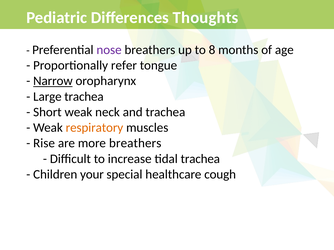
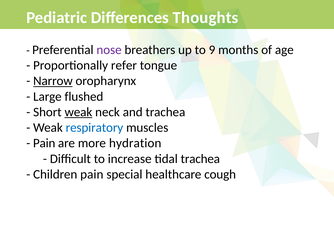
8: 8 -> 9
Large trachea: trachea -> flushed
weak at (78, 112) underline: none -> present
respiratory colour: orange -> blue
Rise at (44, 144): Rise -> Pain
more breathers: breathers -> hydration
Children your: your -> pain
